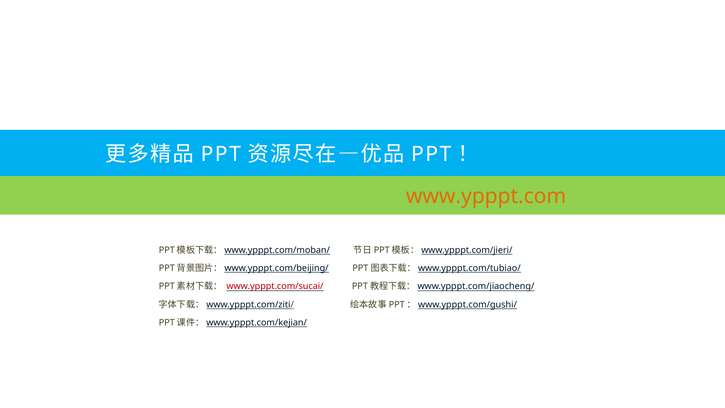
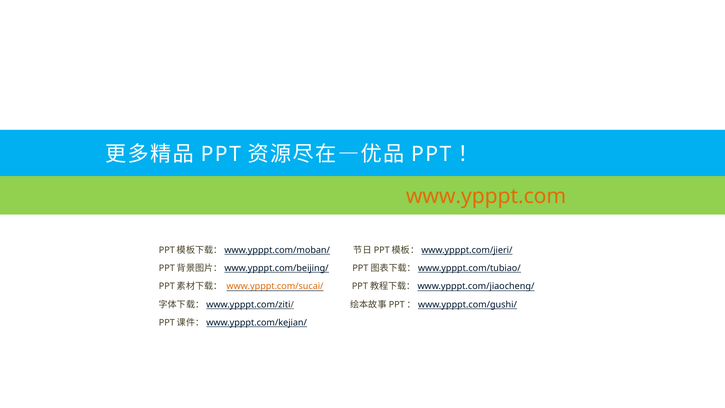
www.ypppt.com/sucai/ colour: red -> orange
